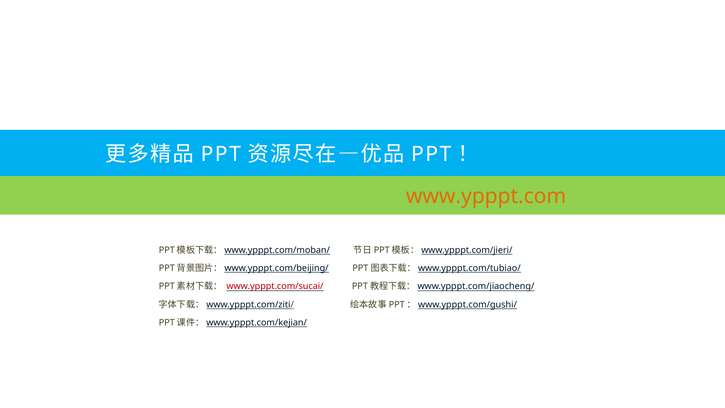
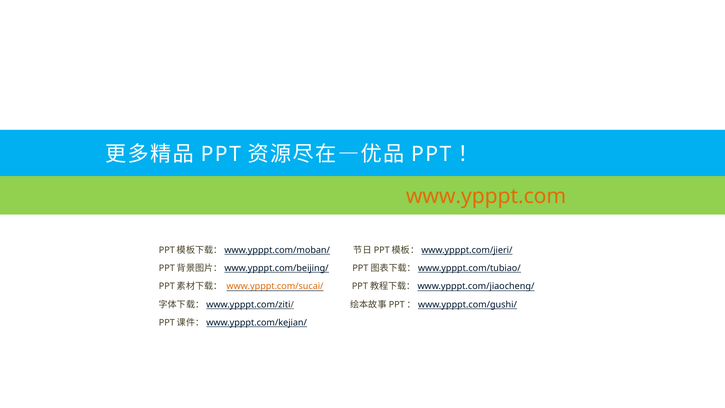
www.ypppt.com/sucai/ colour: red -> orange
